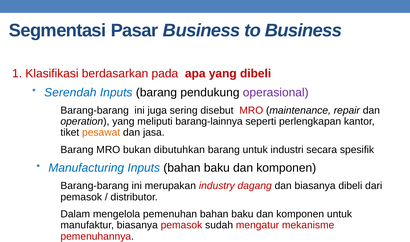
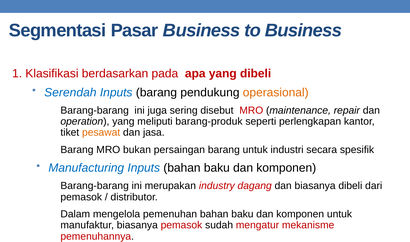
operasional colour: purple -> orange
barang-lainnya: barang-lainnya -> barang-produk
dibutuhkan: dibutuhkan -> persaingan
